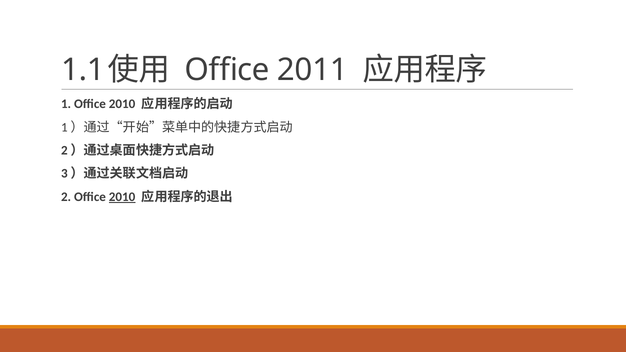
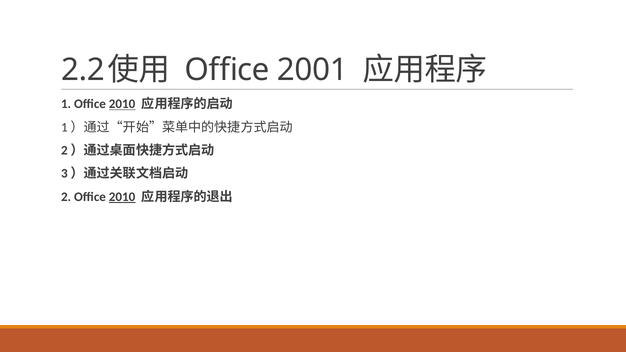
1.1: 1.1 -> 2.2
2011: 2011 -> 2001
2010 at (122, 104) underline: none -> present
